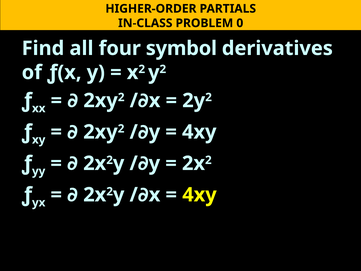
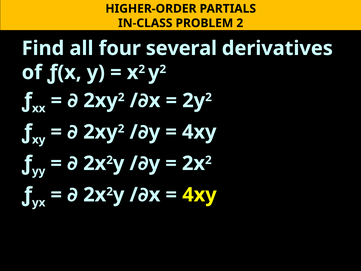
PROBLEM 0: 0 -> 2
symbol: symbol -> several
